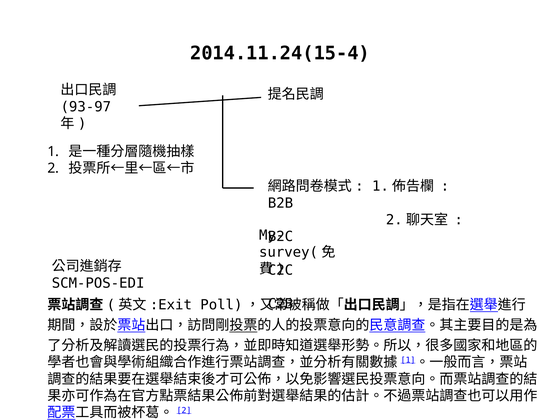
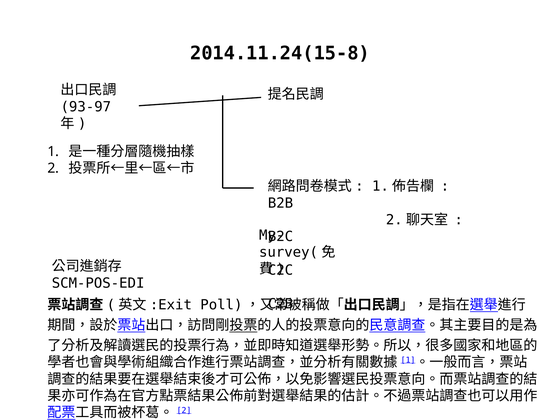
2014.11.24(15-4: 2014.11.24(15-4 -> 2014.11.24(15-8
